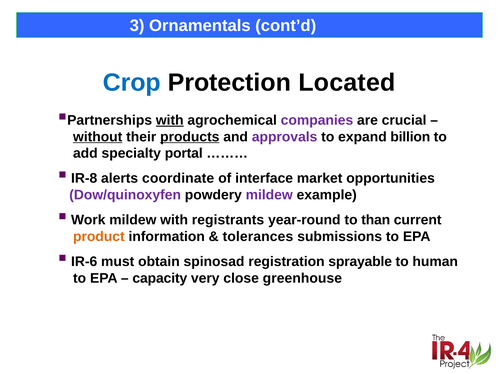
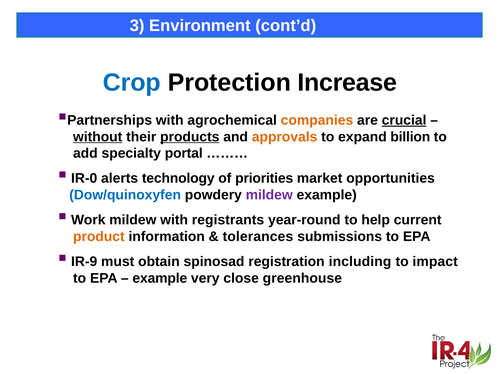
Ornamentals: Ornamentals -> Environment
Located: Located -> Increase
with at (170, 120) underline: present -> none
companies colour: purple -> orange
crucial underline: none -> present
approvals colour: purple -> orange
IR-8: IR-8 -> IR-0
coordinate: coordinate -> technology
interface: interface -> priorities
Dow/quinoxyfen colour: purple -> blue
than: than -> help
IR-6: IR-6 -> IR-9
sprayable: sprayable -> including
human: human -> impact
capacity at (160, 278): capacity -> example
